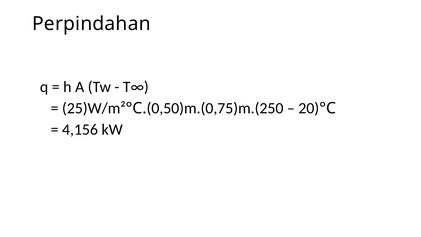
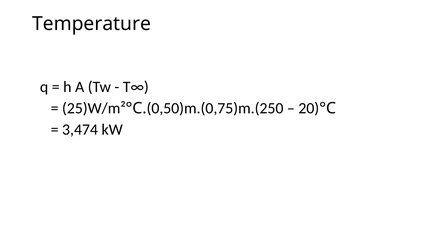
Perpindahan: Perpindahan -> Temperature
4,156: 4,156 -> 3,474
